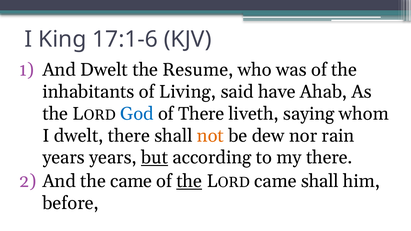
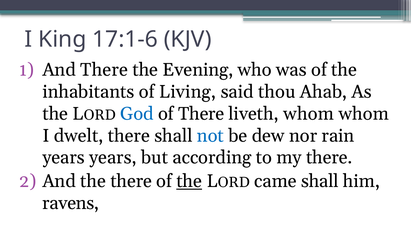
And Dwelt: Dwelt -> There
Resume: Resume -> Evening
have: have -> thou
liveth saying: saying -> whom
not colour: orange -> blue
but underline: present -> none
the came: came -> there
before: before -> ravens
